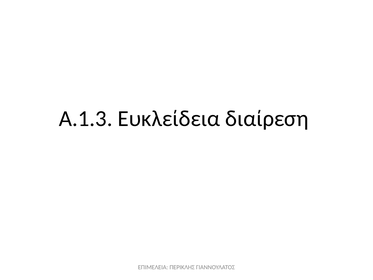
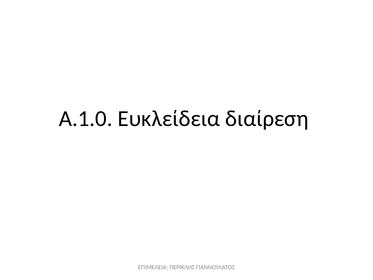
Α.1.3: Α.1.3 -> Α.1.0
